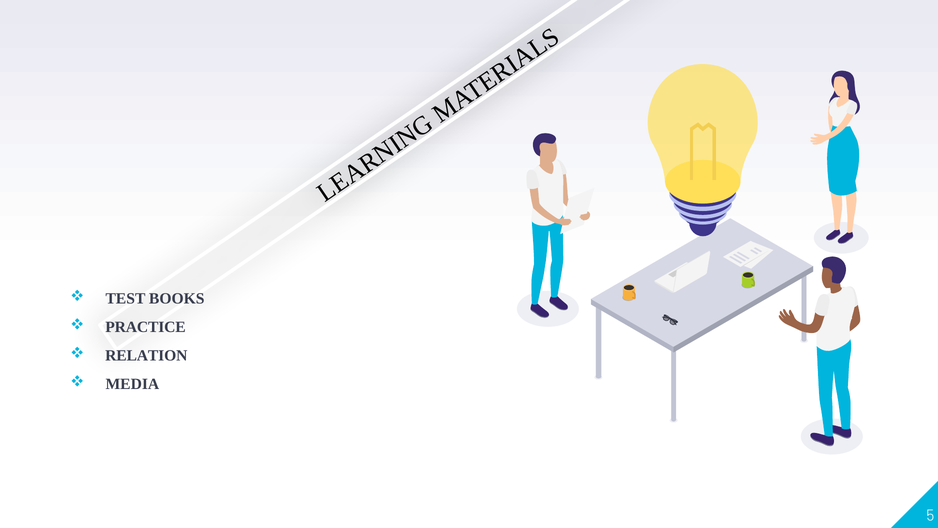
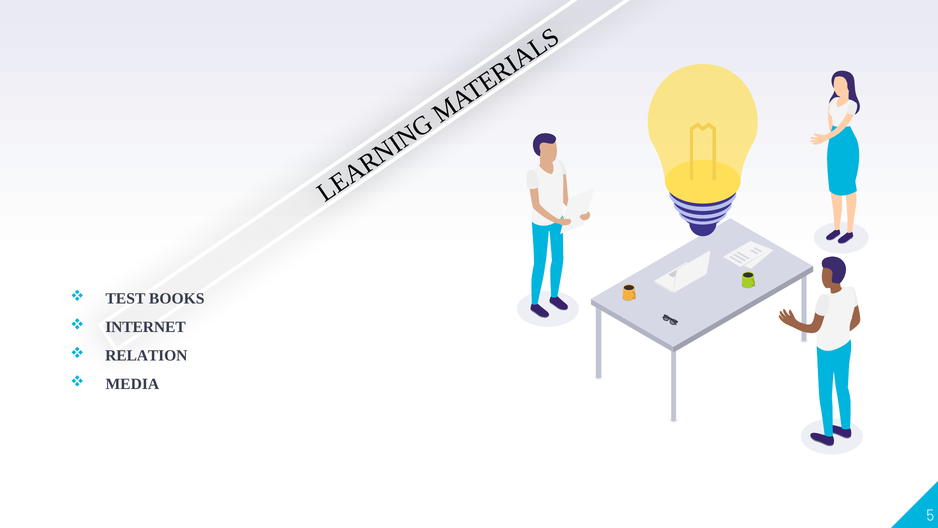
PRACTICE: PRACTICE -> INTERNET
